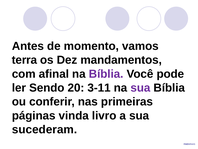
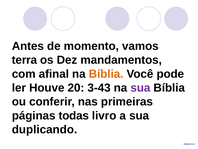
Bíblia at (106, 74) colour: purple -> orange
Sendo: Sendo -> Houve
3-11: 3-11 -> 3-43
vinda: vinda -> todas
sucederam: sucederam -> duplicando
